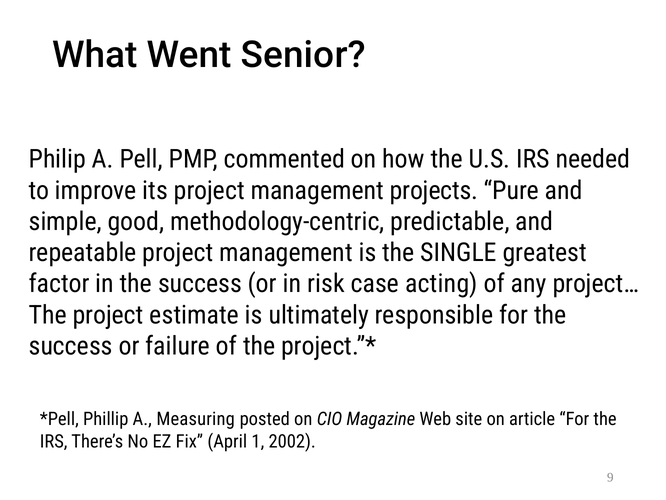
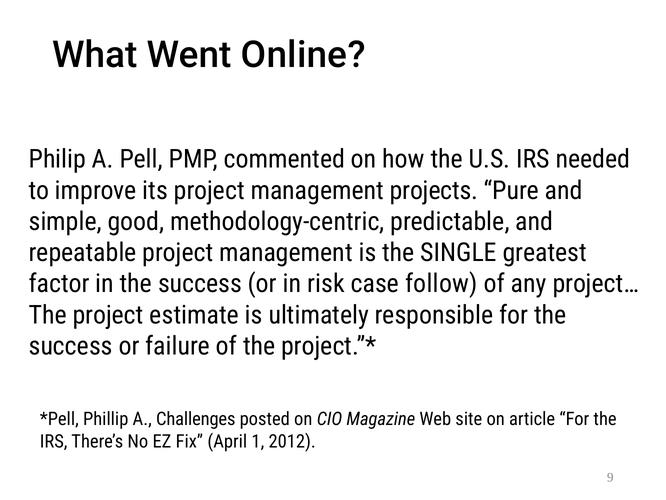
Senior: Senior -> Online
acting: acting -> follow
Measuring: Measuring -> Challenges
2002: 2002 -> 2012
